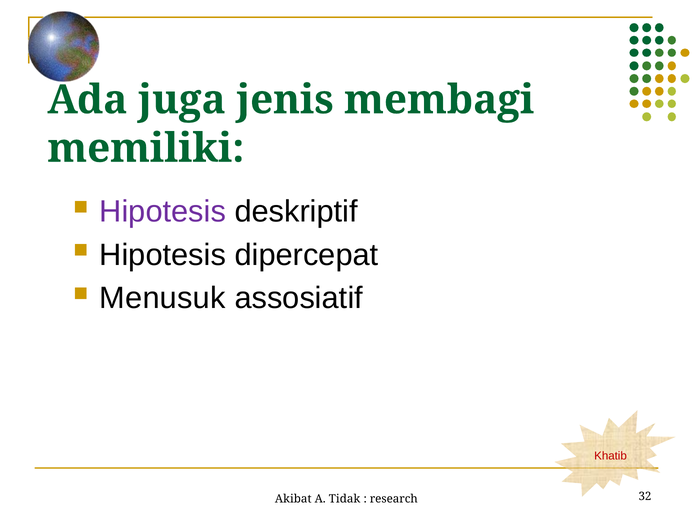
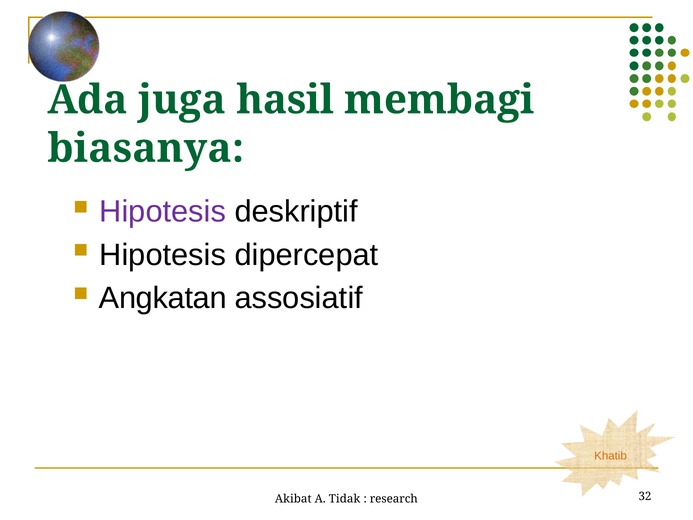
jenis: jenis -> hasil
memiliki: memiliki -> biasanya
Menusuk: Menusuk -> Angkatan
Khatib colour: red -> orange
